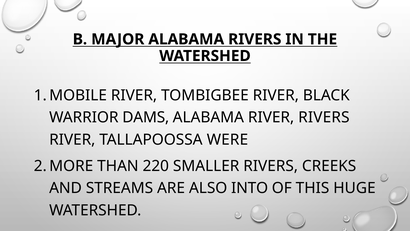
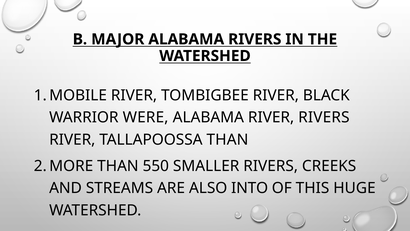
DAMS: DAMS -> WERE
TALLAPOOSSA WERE: WERE -> THAN
220: 220 -> 550
